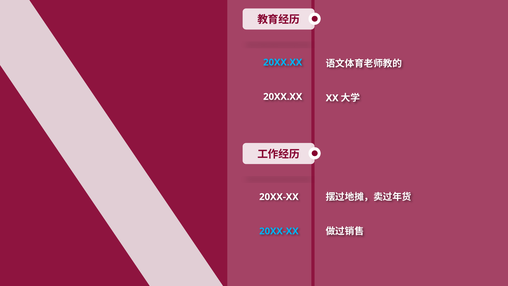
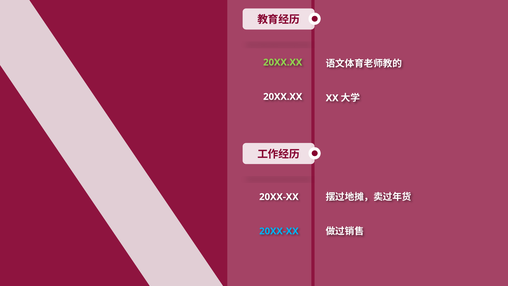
20XX.XX at (283, 62) colour: light blue -> light green
